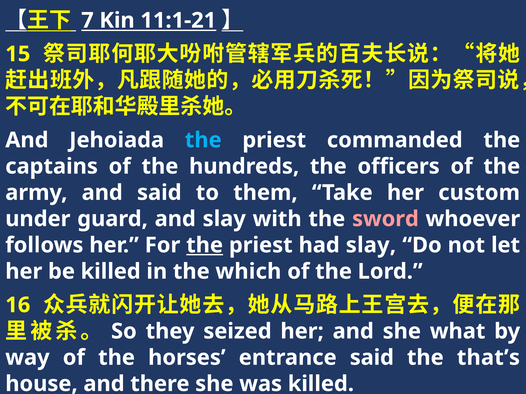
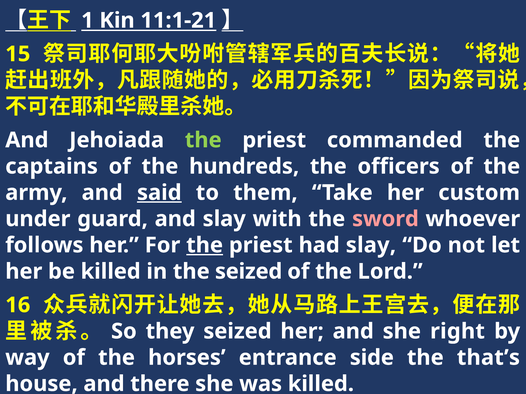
7: 7 -> 1
the at (203, 140) colour: light blue -> light green
said at (159, 193) underline: none -> present
the which: which -> seized
what: what -> right
entrance said: said -> side
